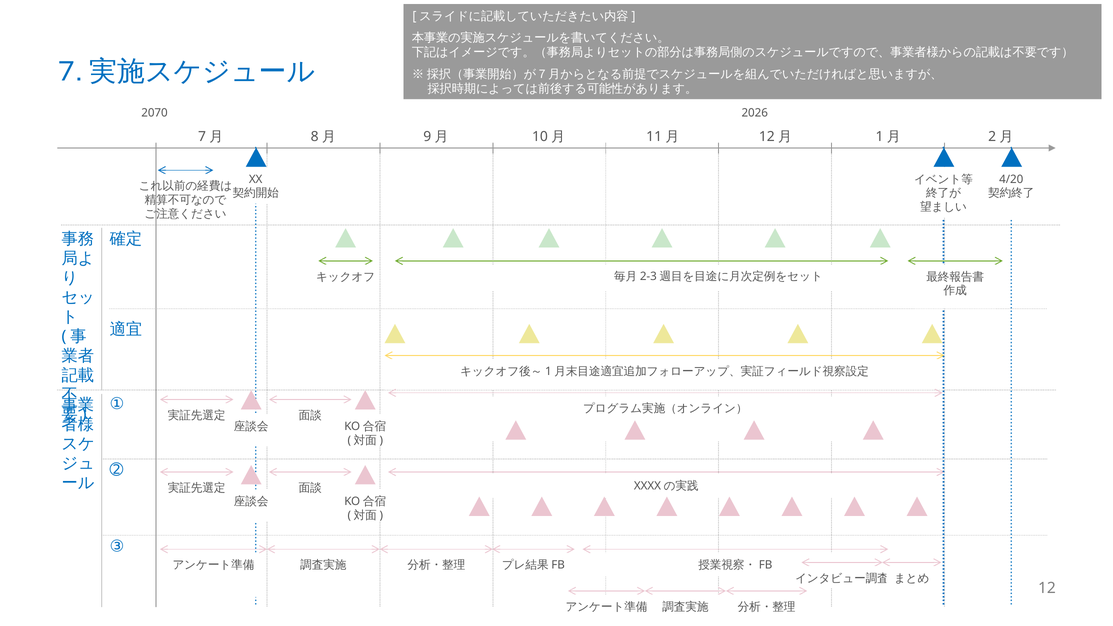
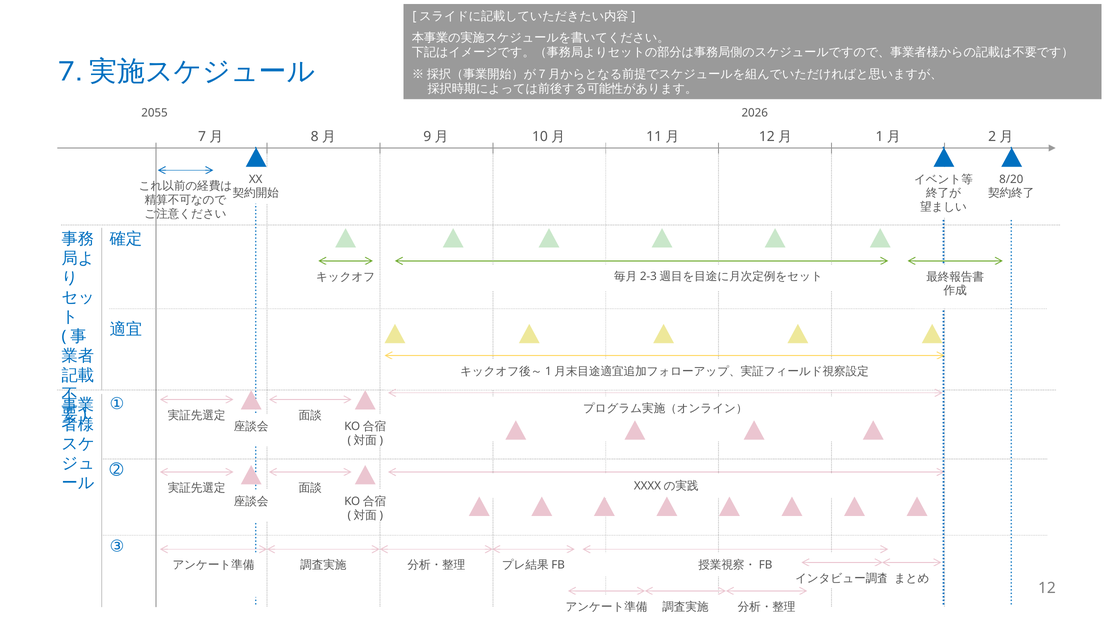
2070: 2070 -> 2055
4/20: 4/20 -> 8/20
